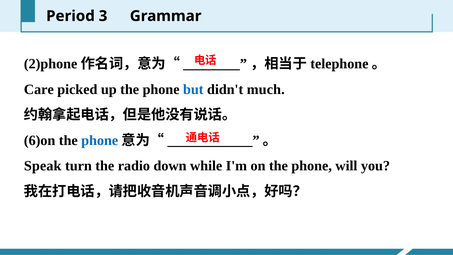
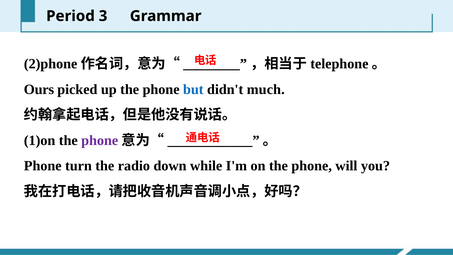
Care: Care -> Ours
6)on: 6)on -> 1)on
phone at (100, 140) colour: blue -> purple
Speak at (43, 166): Speak -> Phone
